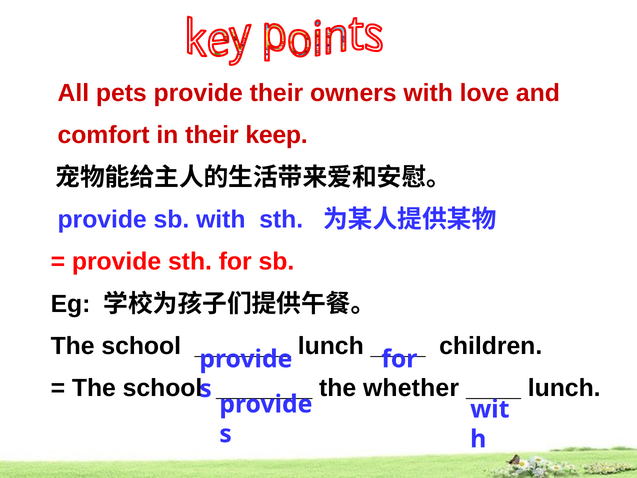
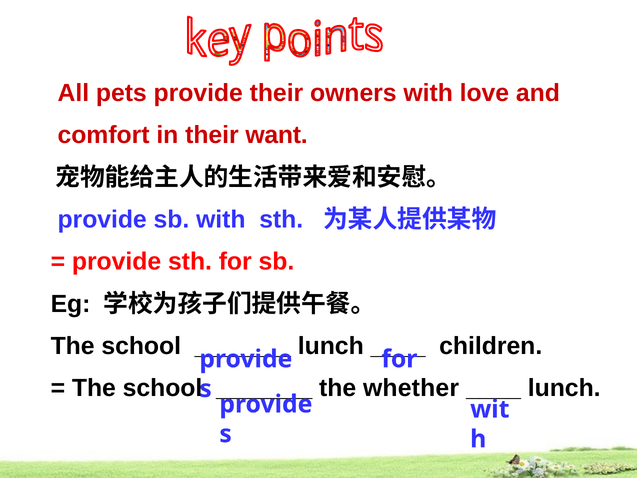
keep: keep -> want
